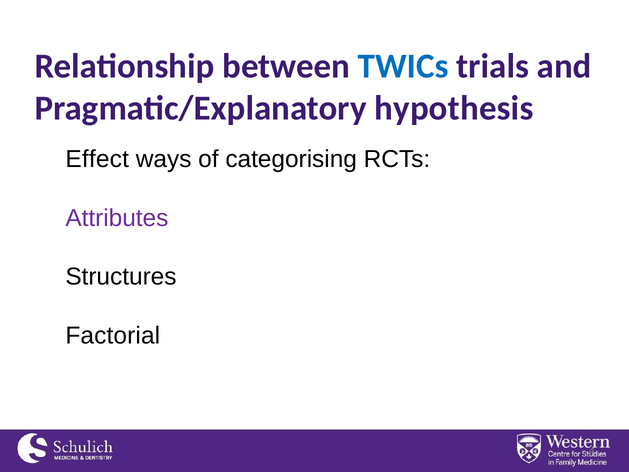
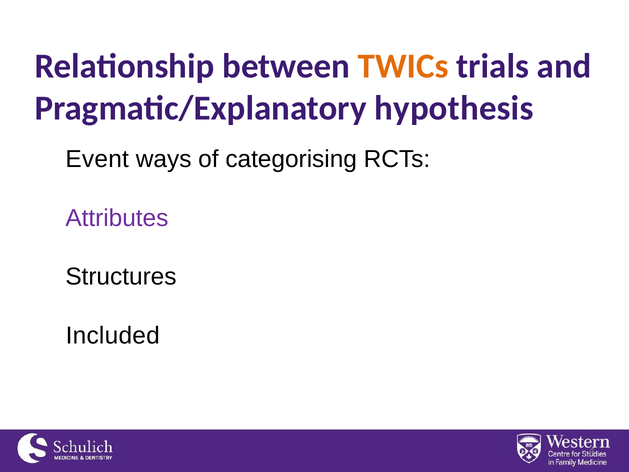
TWICs colour: blue -> orange
Effect: Effect -> Event
Factorial: Factorial -> Included
